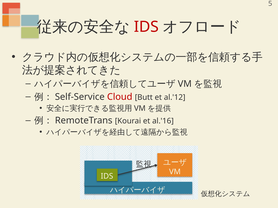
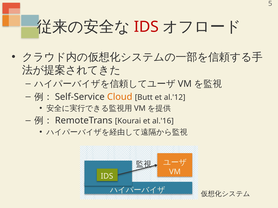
Cloud colour: red -> orange
